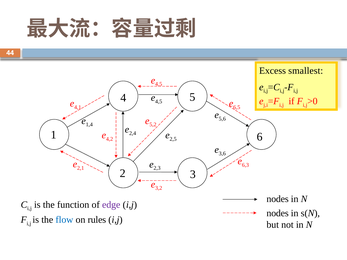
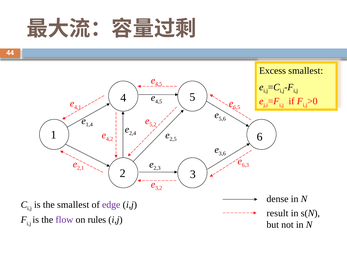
nodes at (278, 199): nodes -> dense
the function: function -> smallest
nodes at (278, 213): nodes -> result
flow colour: blue -> purple
